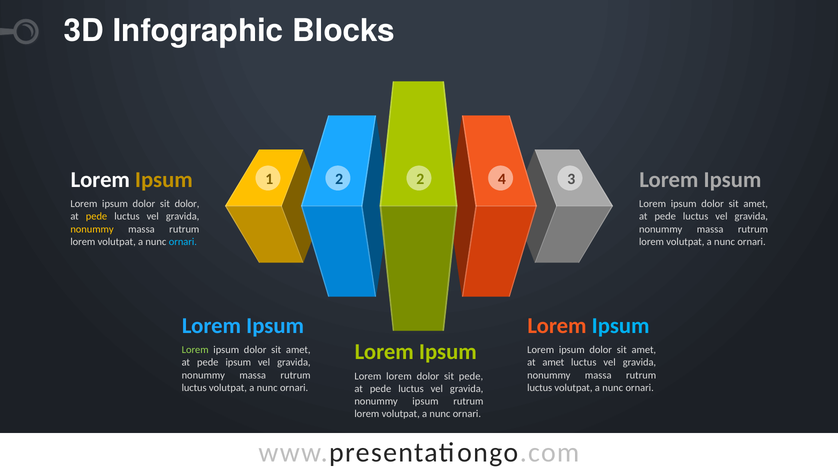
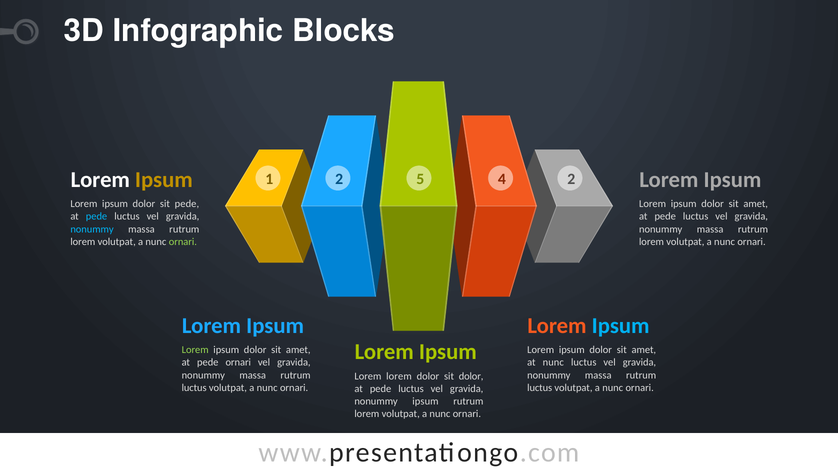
2 2: 2 -> 5
4 3: 3 -> 2
sit dolor: dolor -> pede
pede at (97, 217) colour: yellow -> light blue
nonummy at (92, 229) colour: yellow -> light blue
ornari at (183, 242) colour: light blue -> light green
pede ipsum: ipsum -> ornari
at amet: amet -> nunc
sit pede: pede -> dolor
